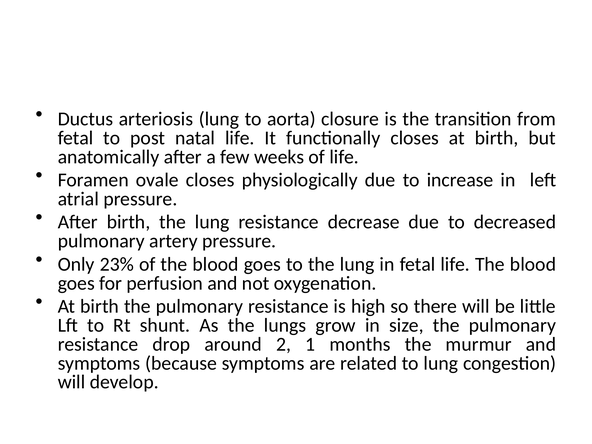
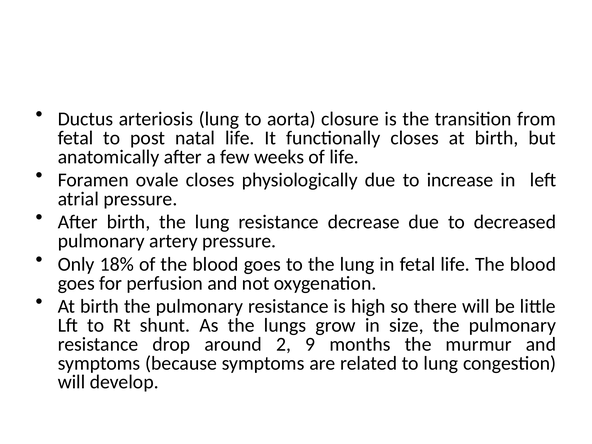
23%: 23% -> 18%
1: 1 -> 9
